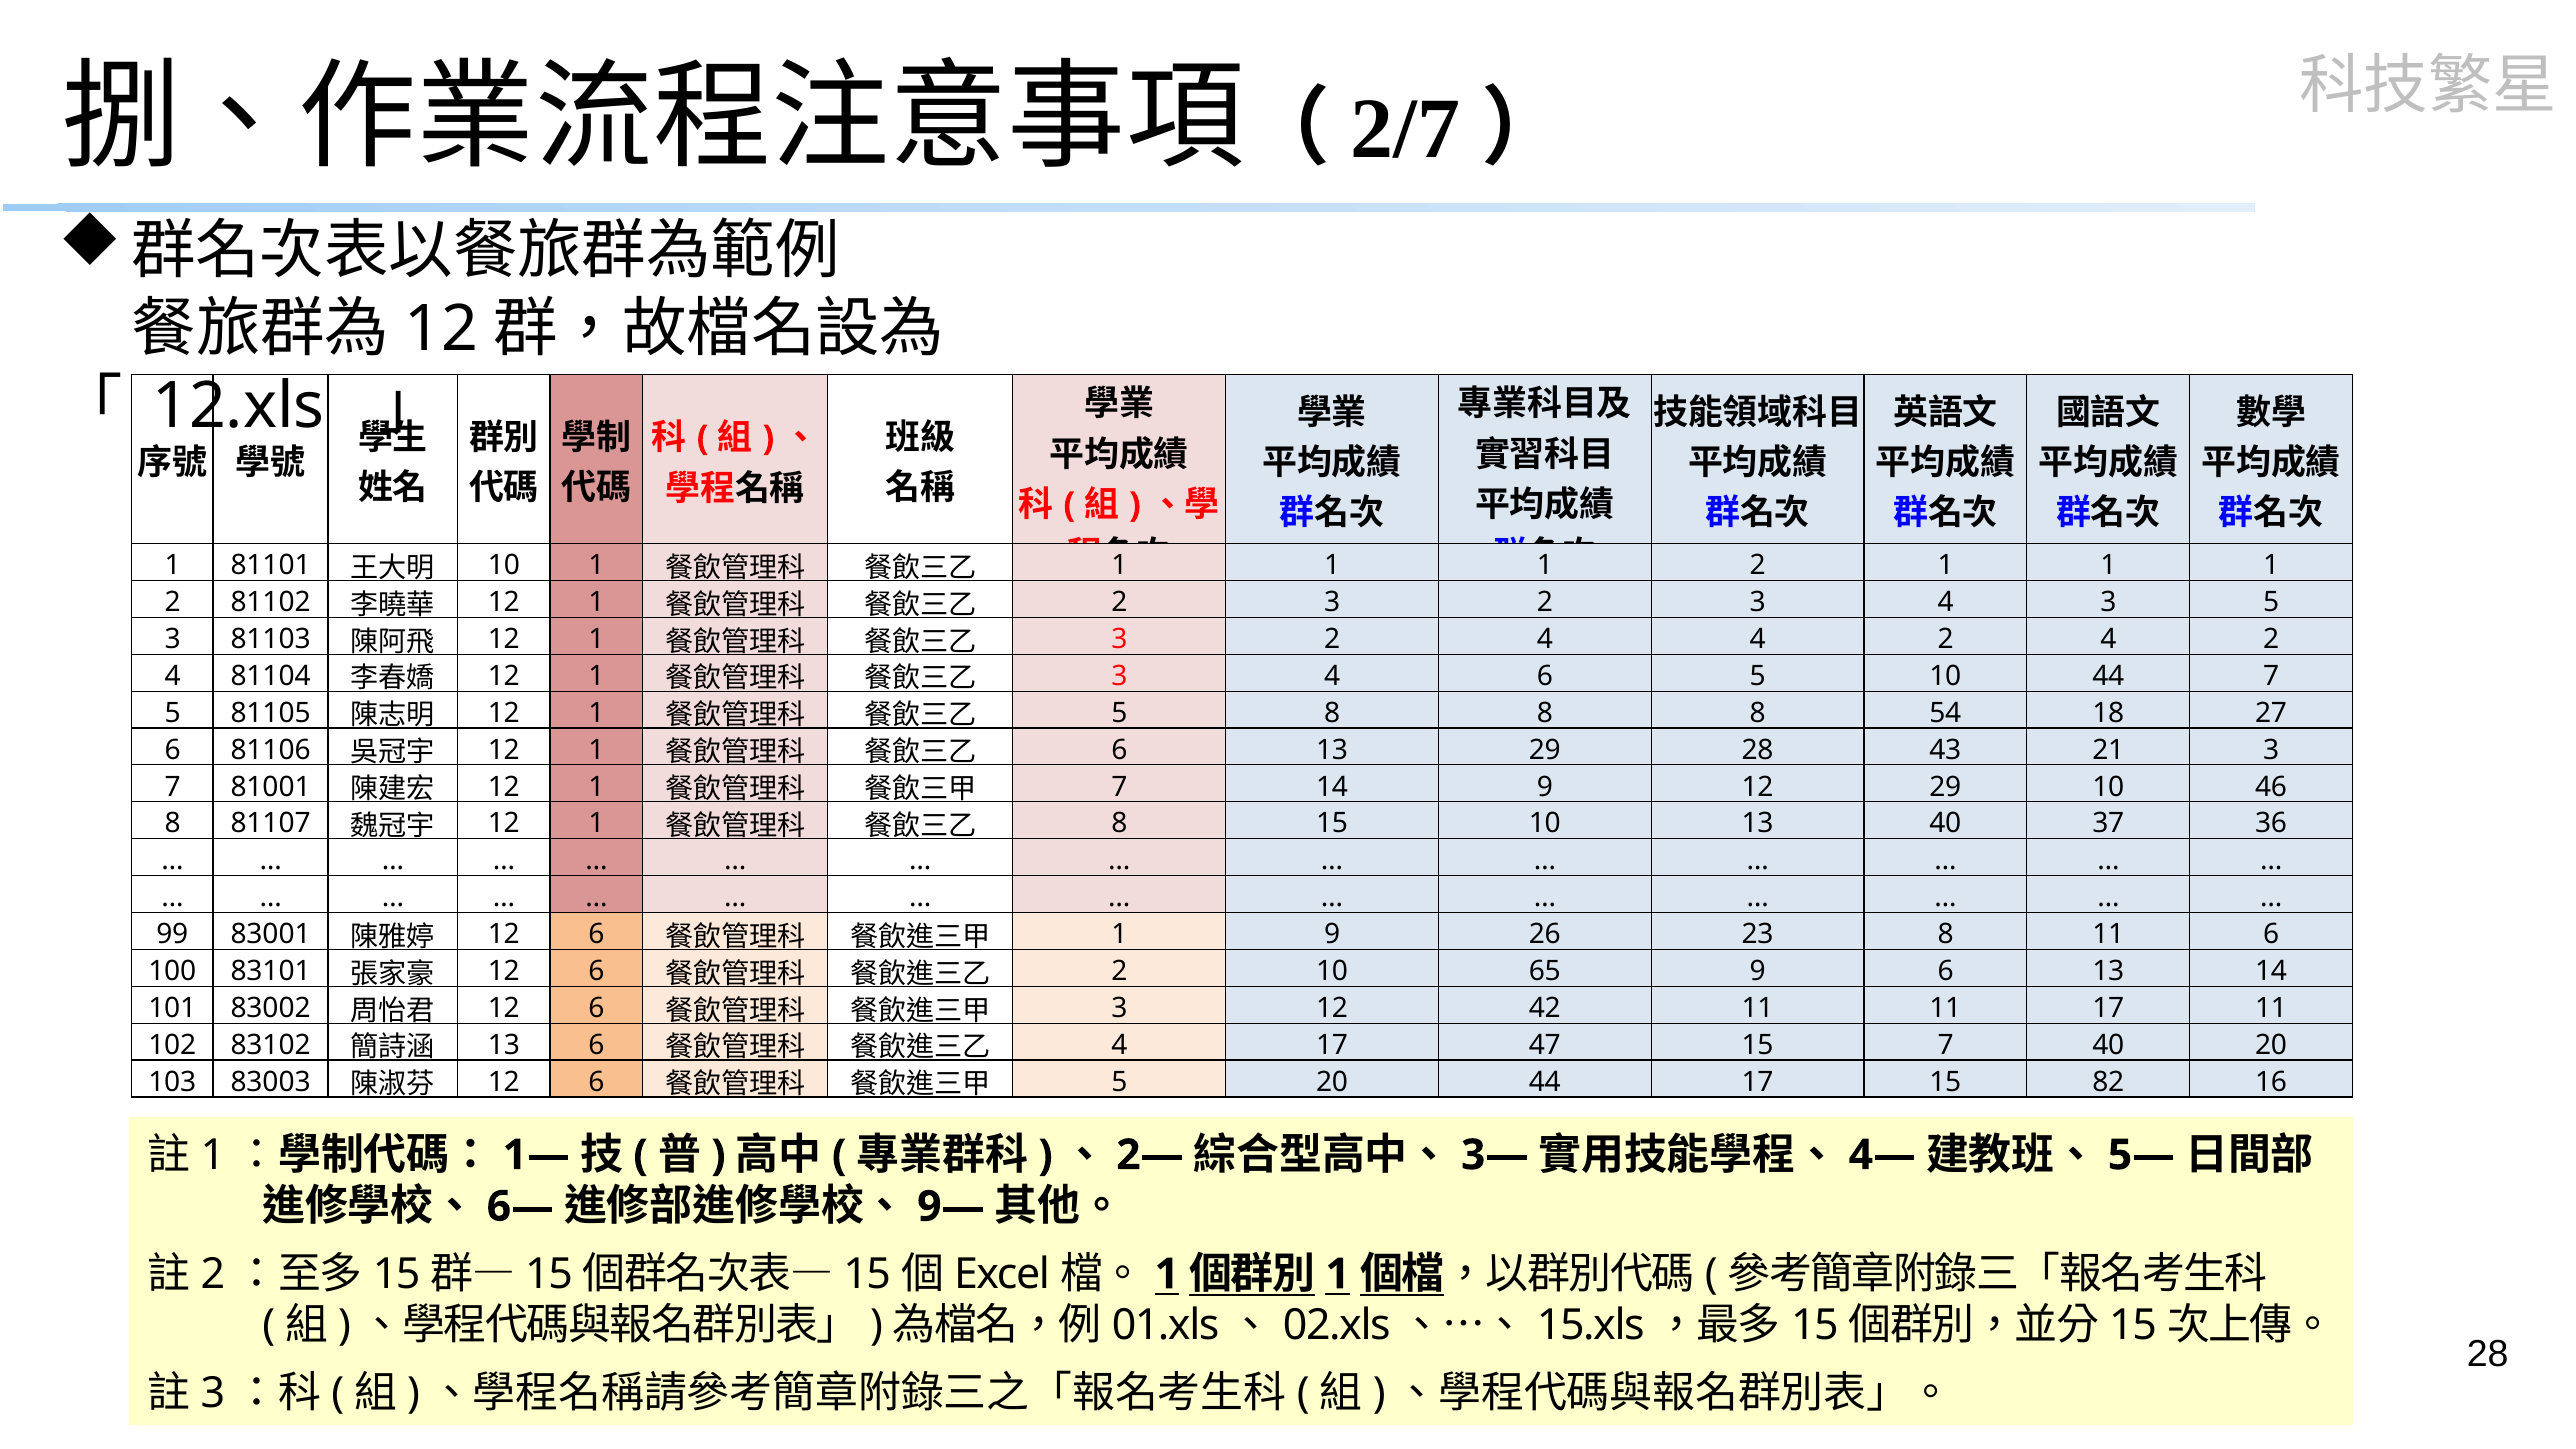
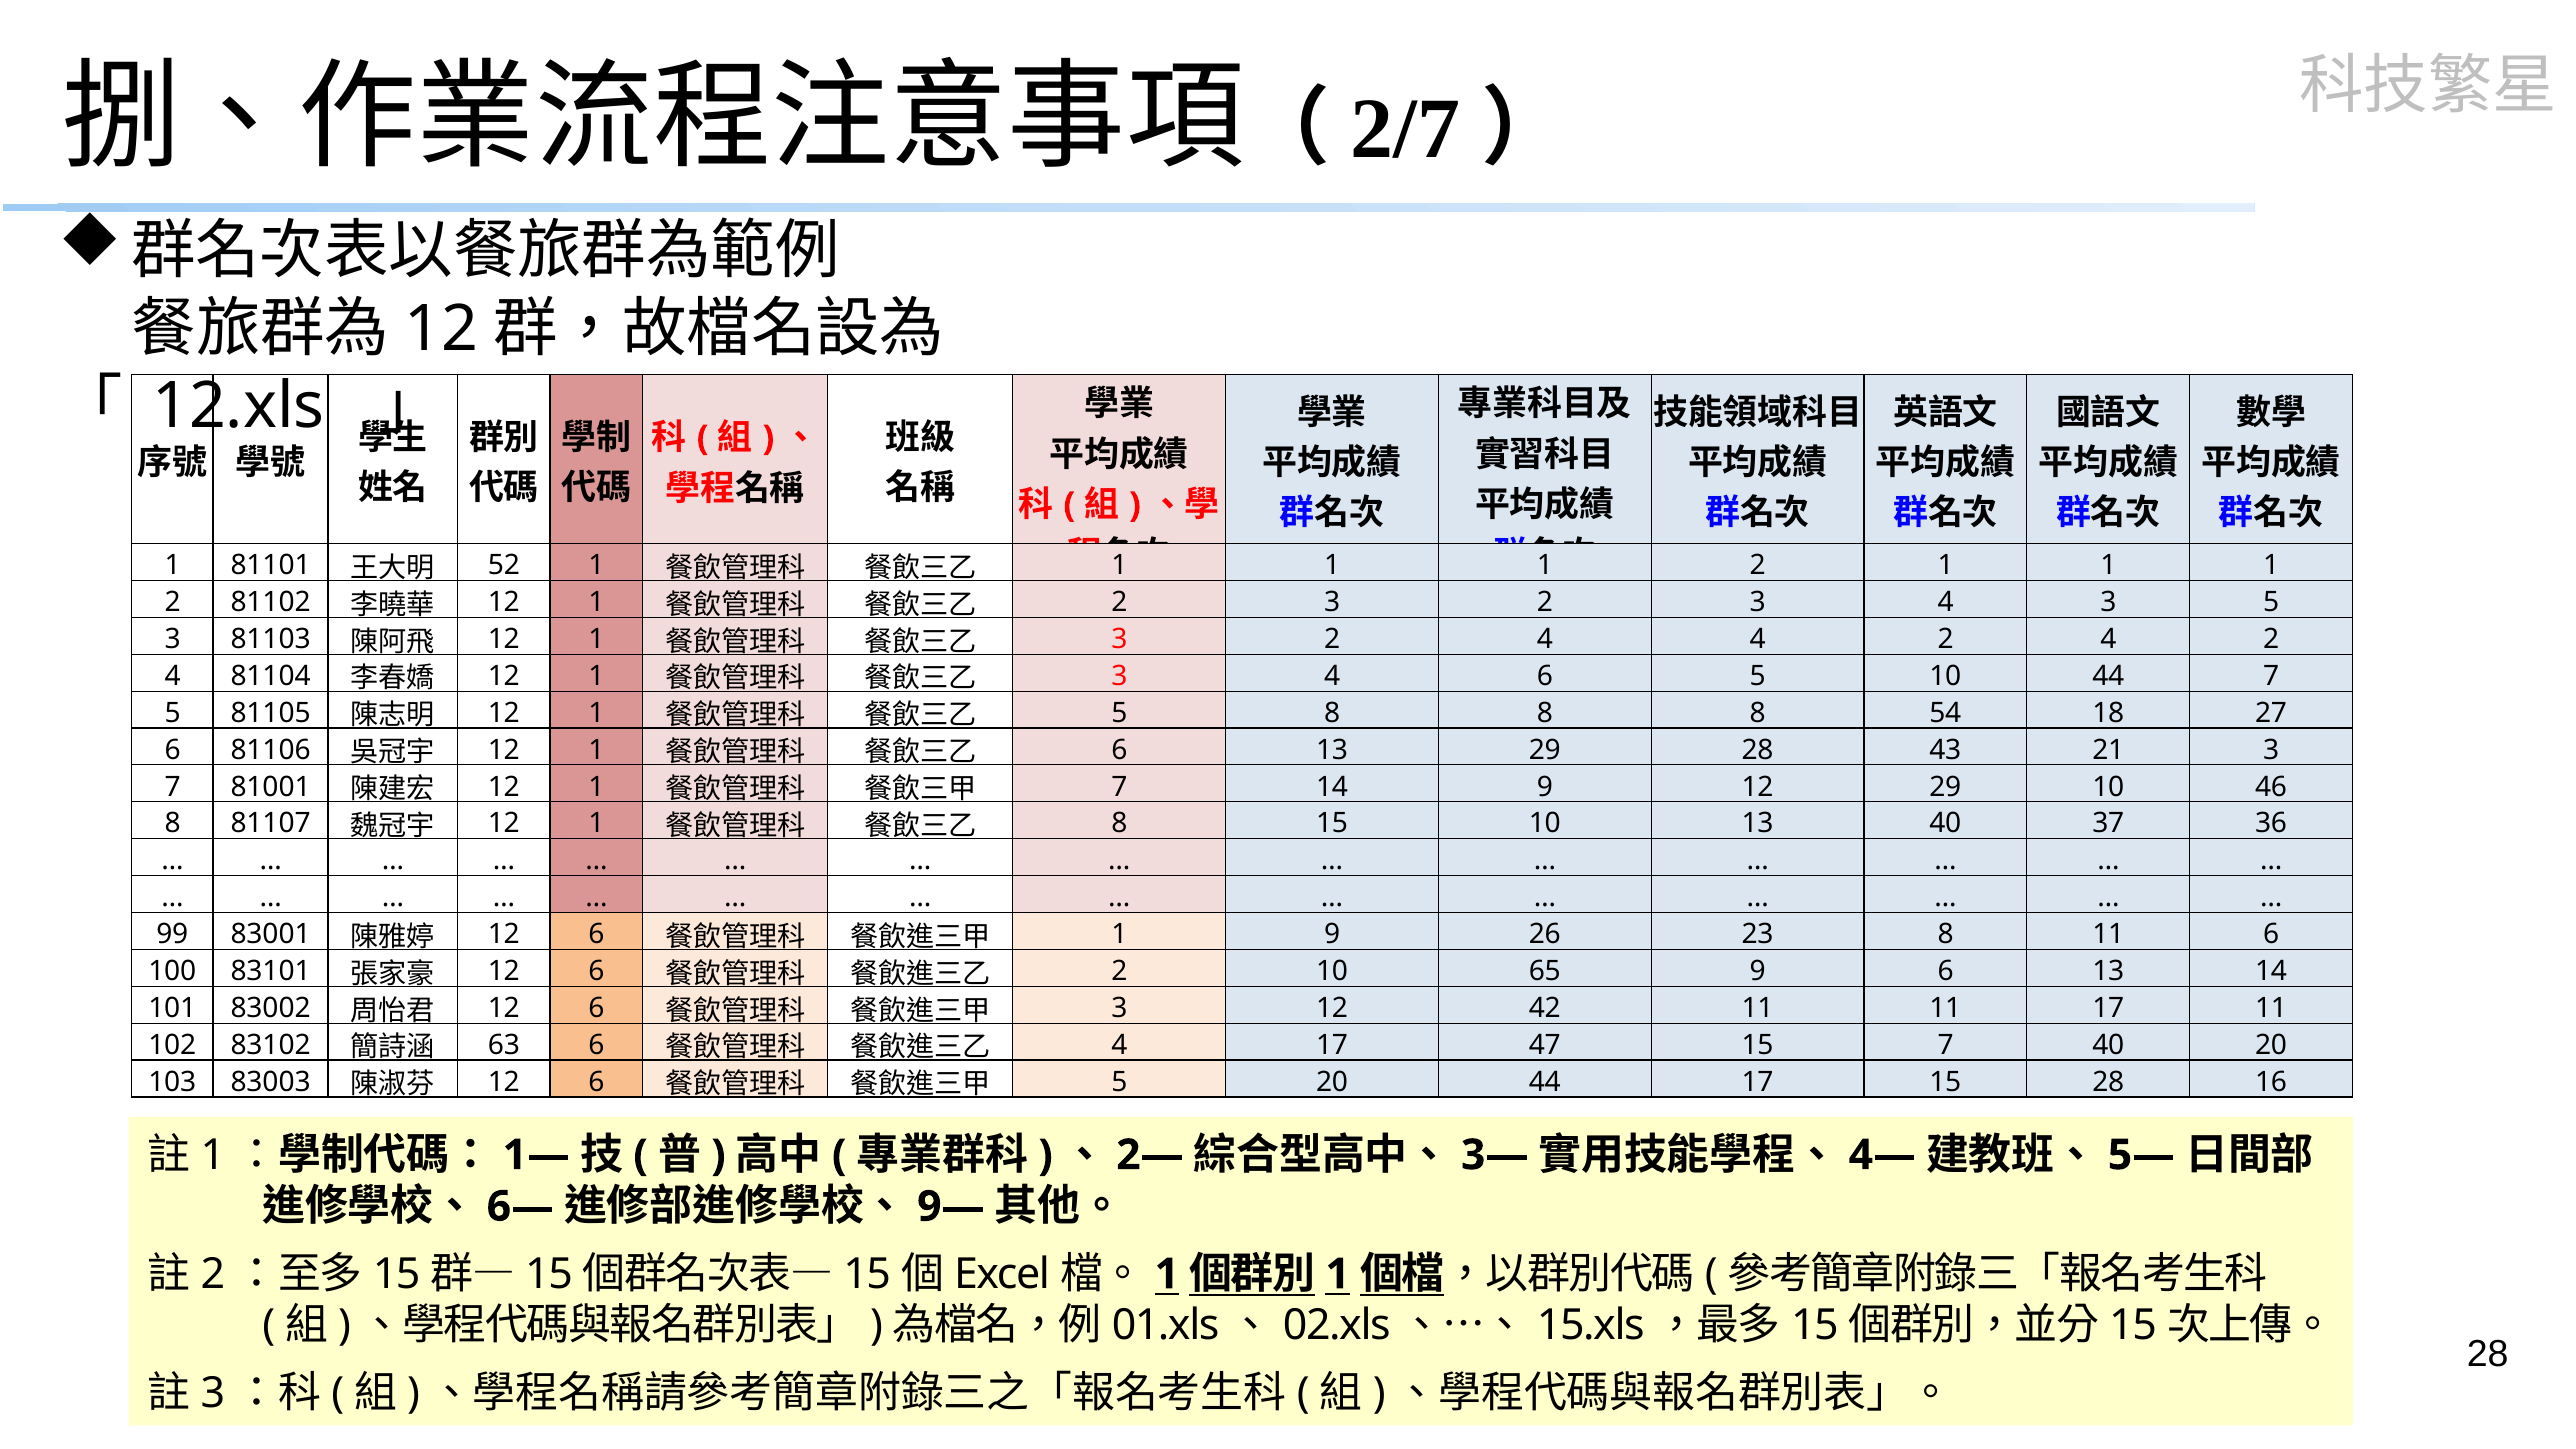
10 at (504, 565): 10 -> 52
13 at (504, 1045): 13 -> 63
15 82: 82 -> 28
